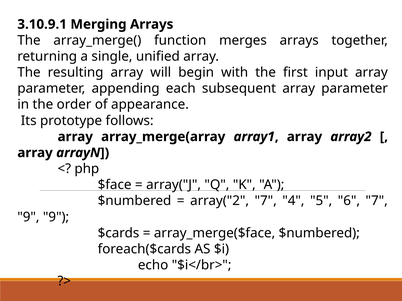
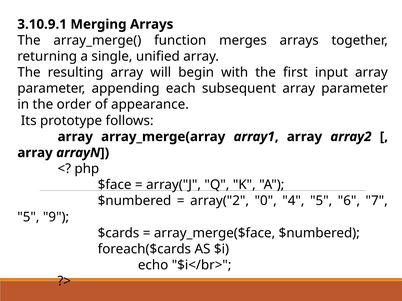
array("2 7: 7 -> 0
9 at (28, 217): 9 -> 5
